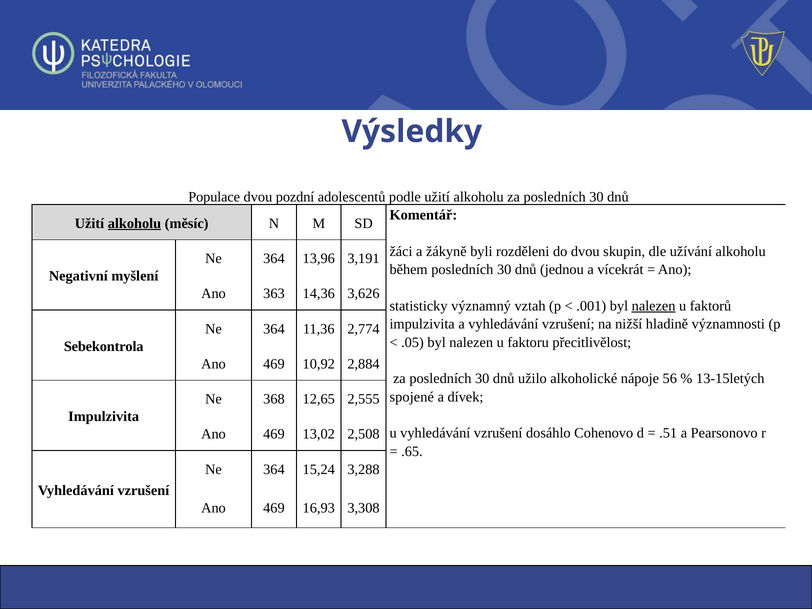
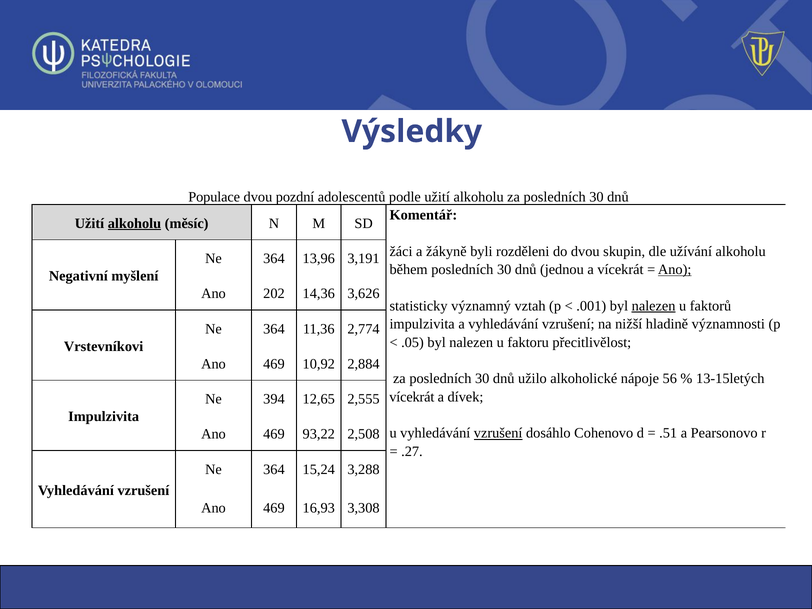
Ano at (675, 270) underline: none -> present
363: 363 -> 202
Sebekontrola: Sebekontrola -> Vrstevníkovi
spojené at (412, 397): spojené -> vícekrát
368: 368 -> 394
vzrušení at (498, 433) underline: none -> present
13,02: 13,02 -> 93,22
.65: .65 -> .27
